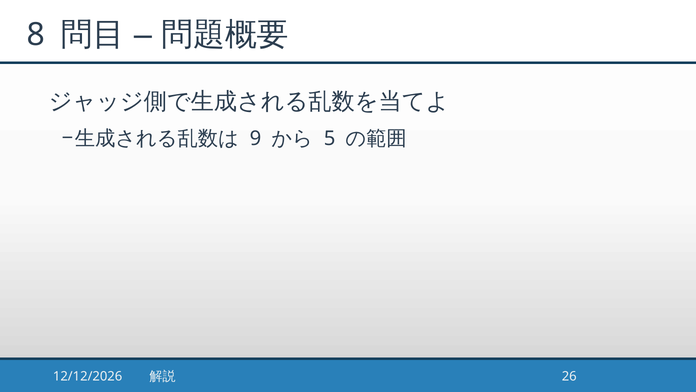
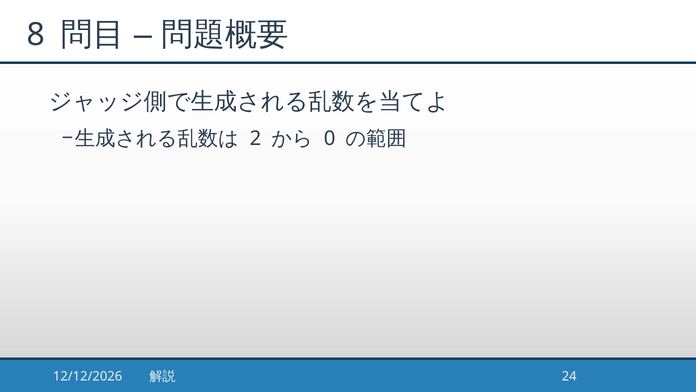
9: 9 -> 2
5: 5 -> 0
26: 26 -> 24
